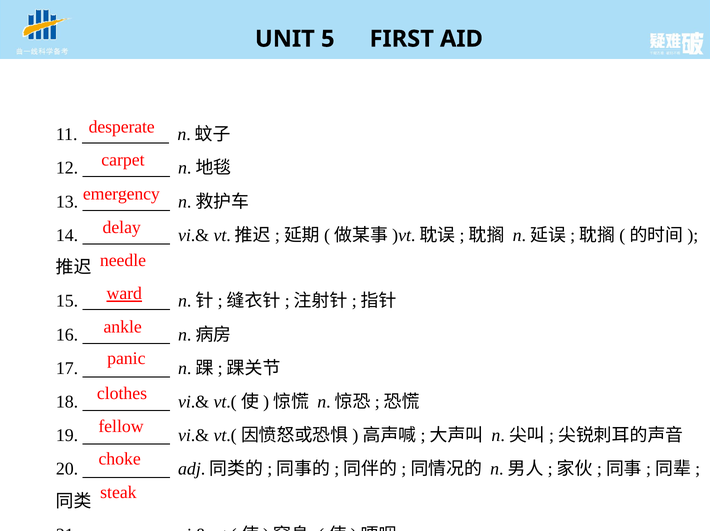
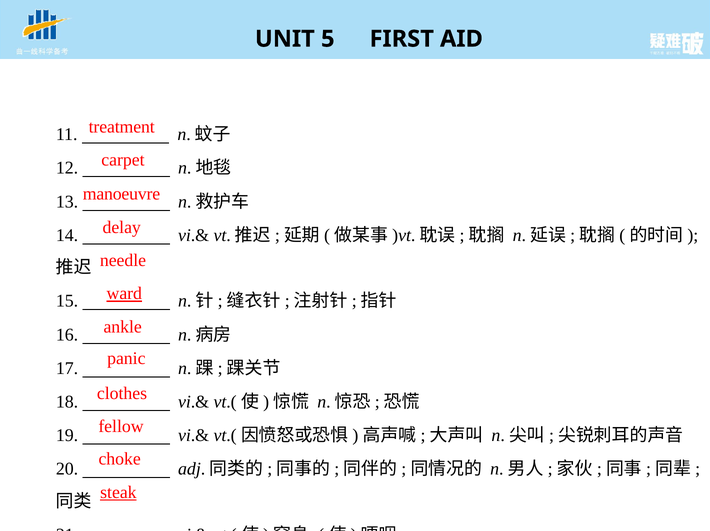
desperate: desperate -> treatment
emergency: emergency -> manoeuvre
steak underline: none -> present
